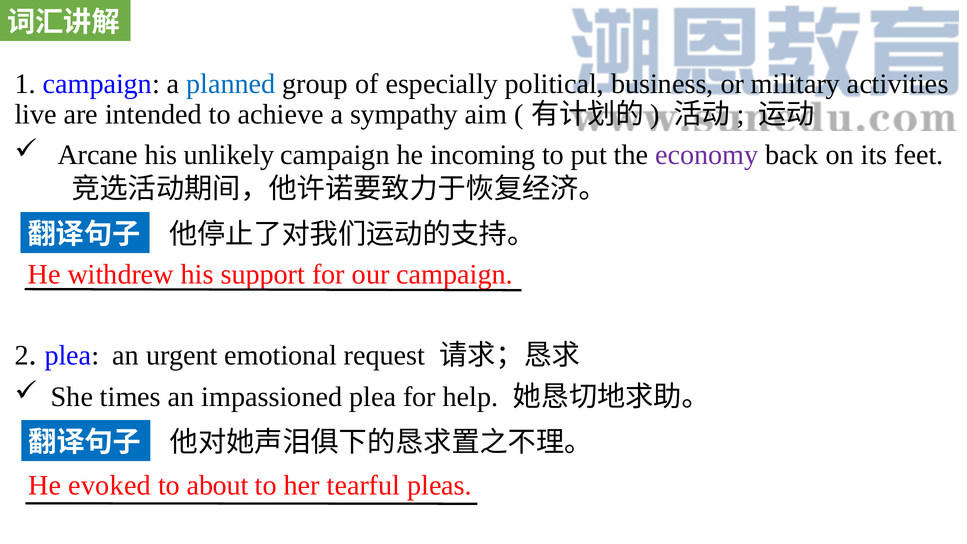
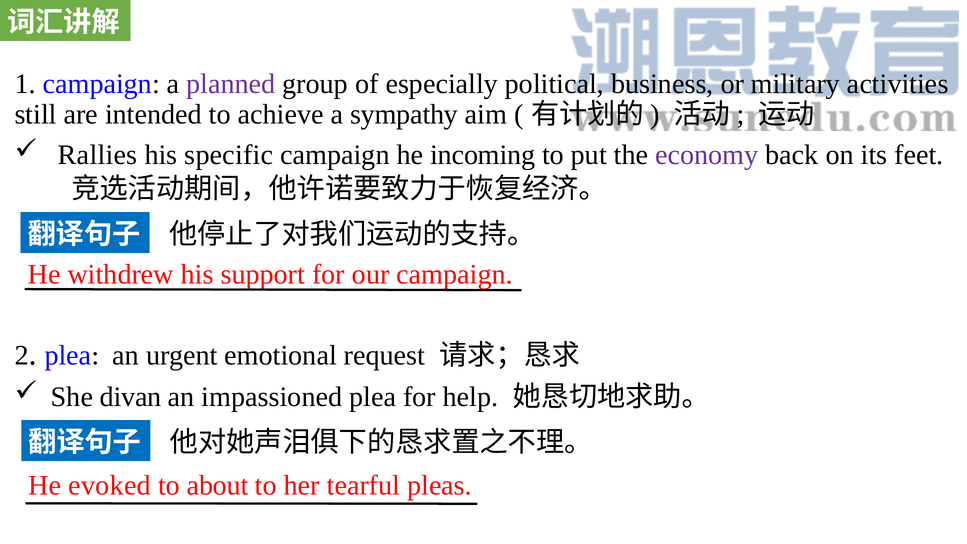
planned colour: blue -> purple
live: live -> still
Arcane: Arcane -> Rallies
unlikely: unlikely -> specific
times: times -> divan
